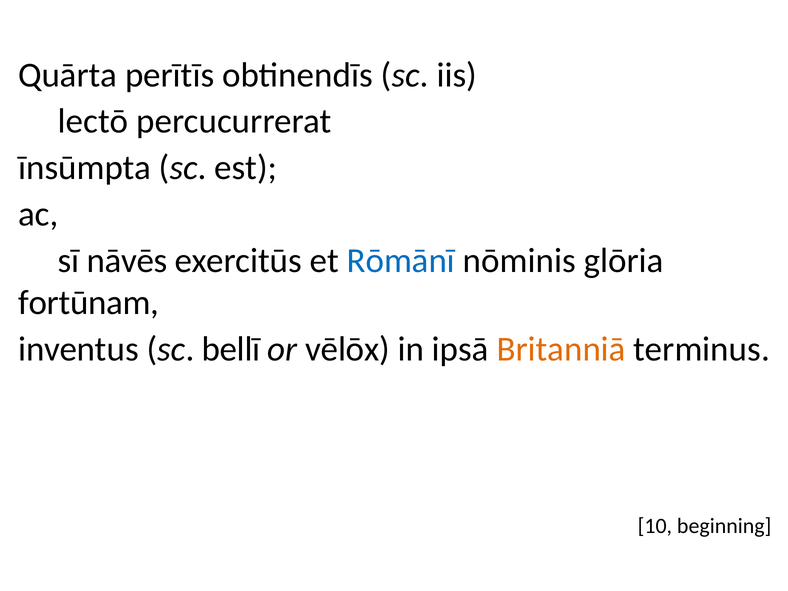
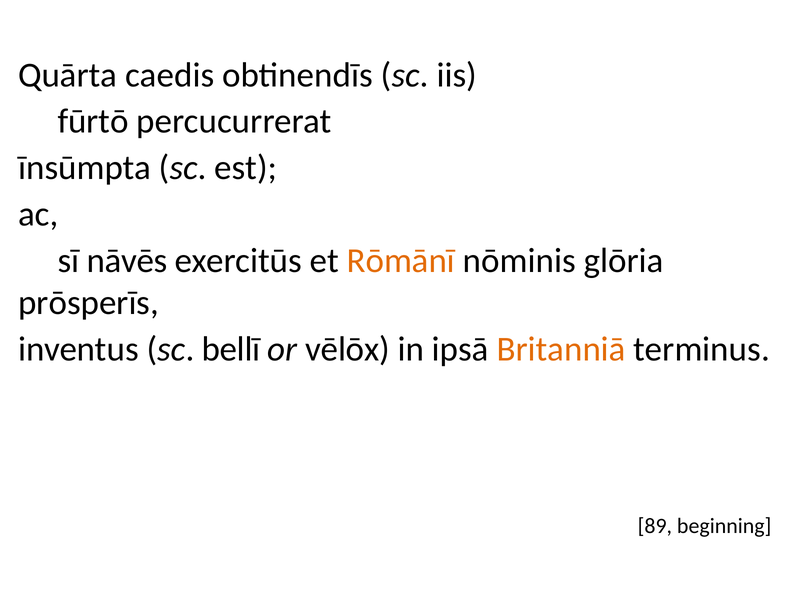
perītīs: perītīs -> caedis
lectō: lectō -> fūrtō
Rōmānī colour: blue -> orange
fortūnam: fortūnam -> prōsperīs
10: 10 -> 89
